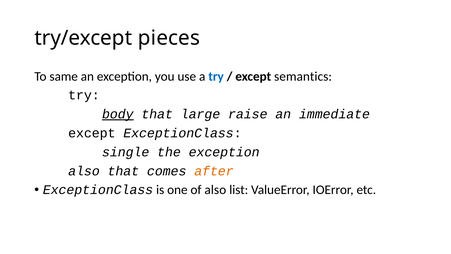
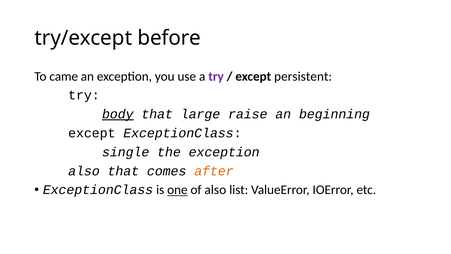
pieces: pieces -> before
same: same -> came
try at (216, 76) colour: blue -> purple
semantics: semantics -> persistent
immediate: immediate -> beginning
one underline: none -> present
